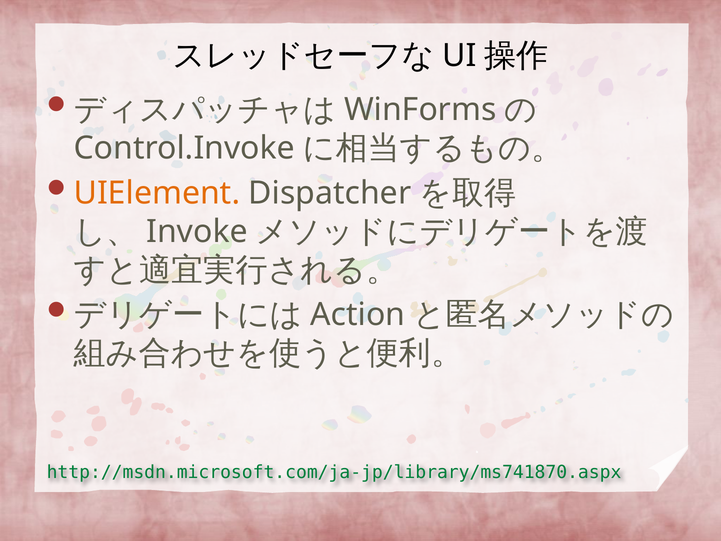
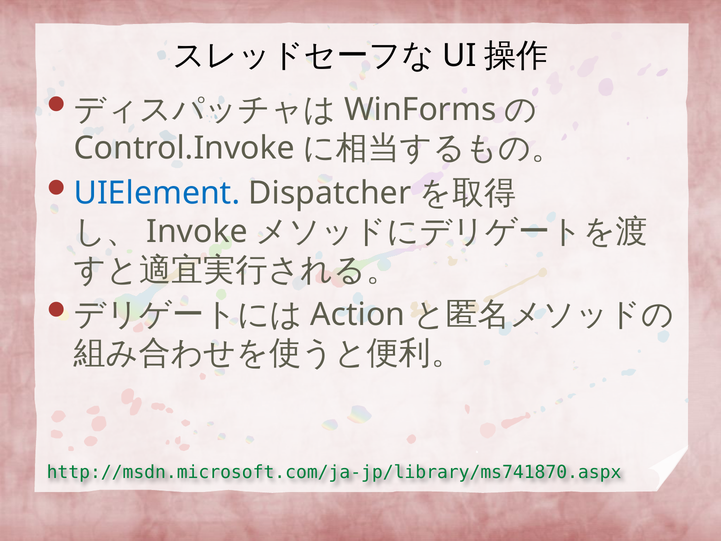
UIElement colour: orange -> blue
